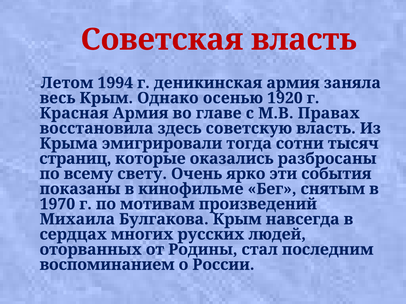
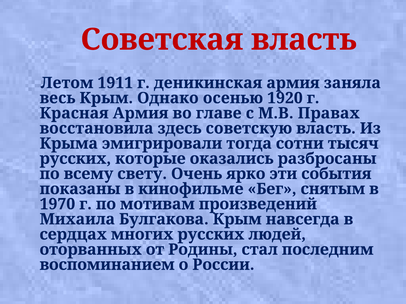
1994: 1994 -> 1911
страниц at (75, 159): страниц -> русских
